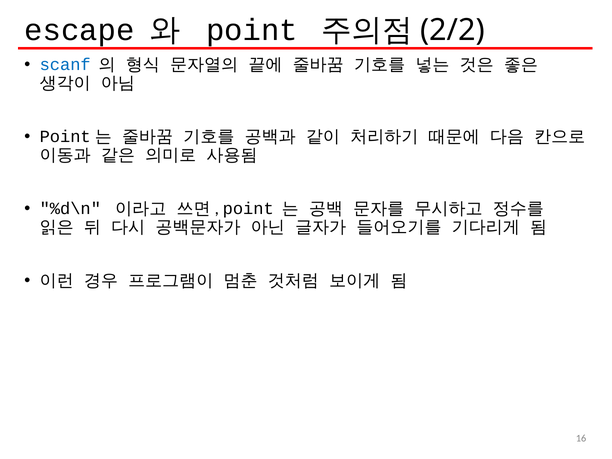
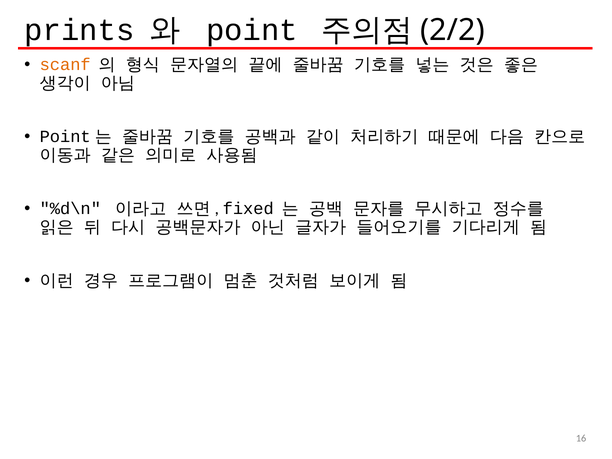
escape: escape -> prints
scanf colour: blue -> orange
point at (248, 209): point -> fixed
